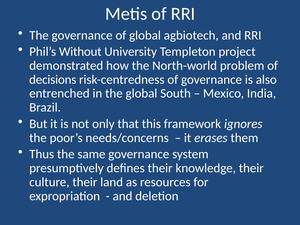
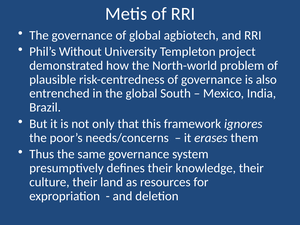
decisions: decisions -> plausible
